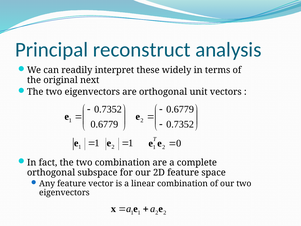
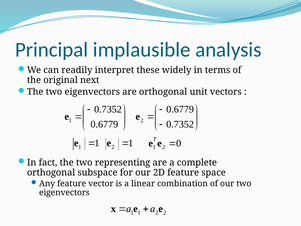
reconstruct: reconstruct -> implausible
two combination: combination -> representing
